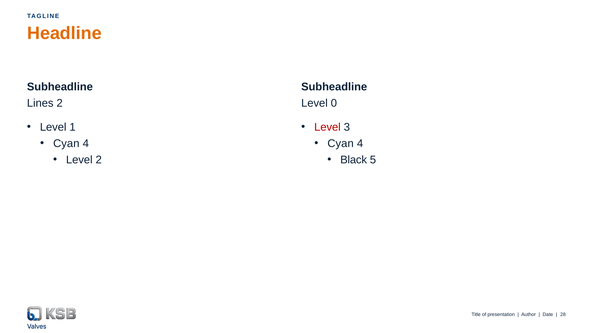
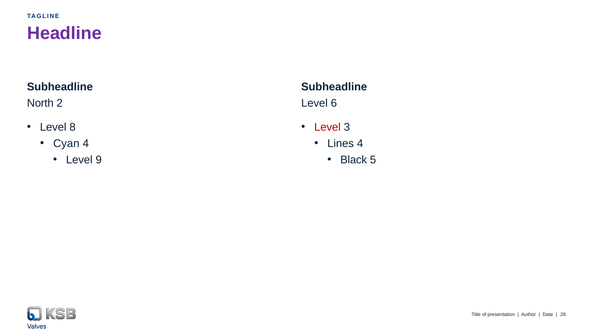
Headline colour: orange -> purple
Lines: Lines -> North
0: 0 -> 6
1: 1 -> 8
Cyan at (341, 143): Cyan -> Lines
Level 2: 2 -> 9
